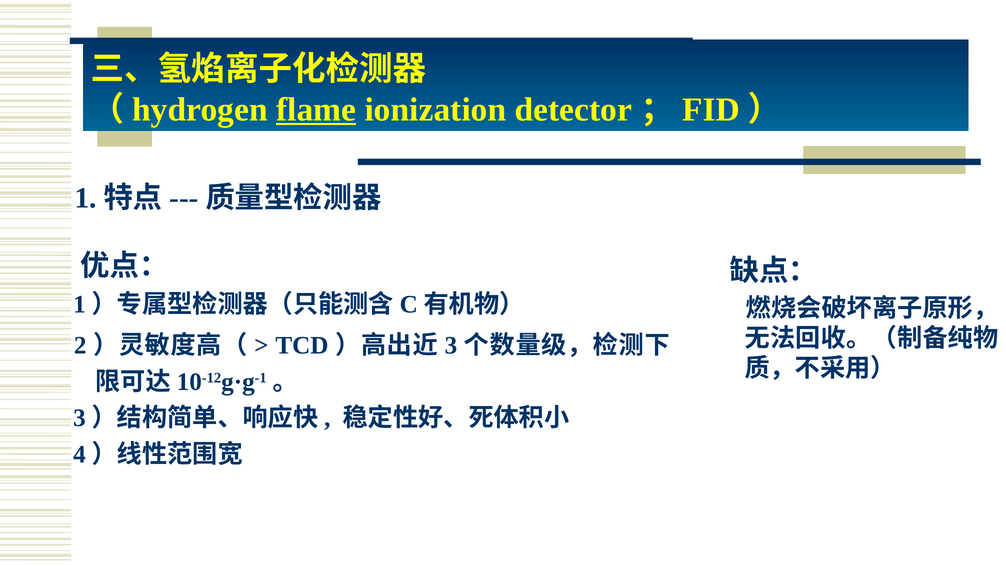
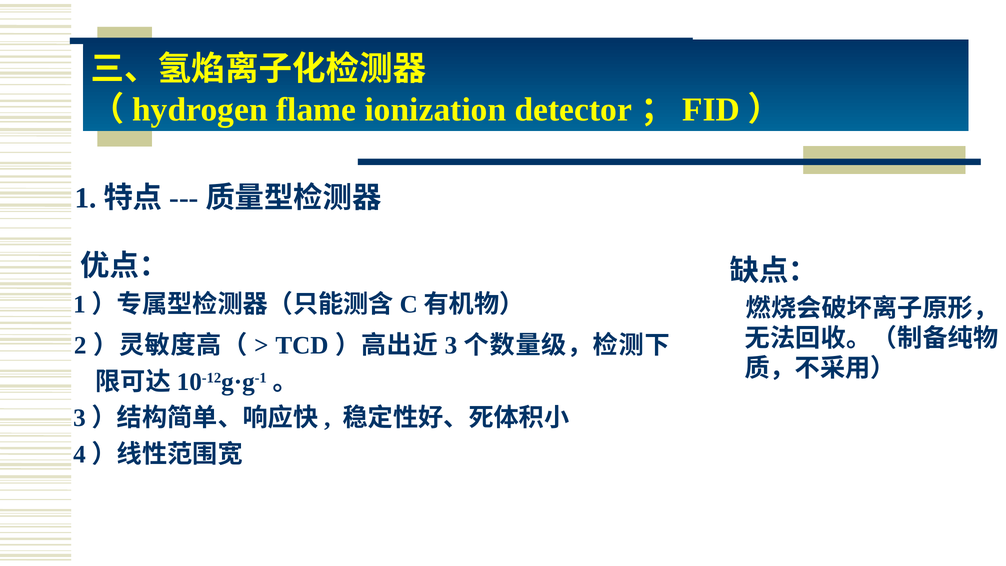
flame underline: present -> none
